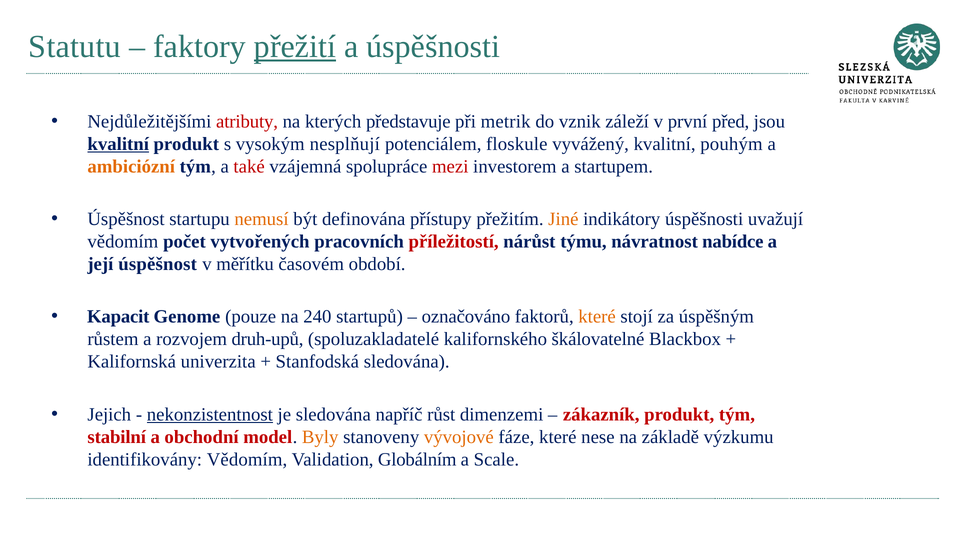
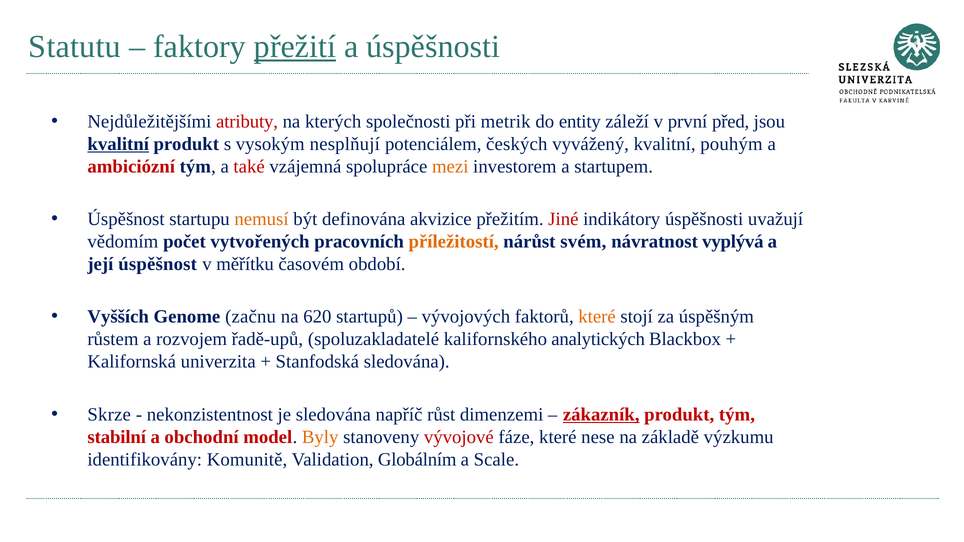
představuje: představuje -> společnosti
vznik: vznik -> entity
floskule: floskule -> českých
ambiciózní colour: orange -> red
mezi colour: red -> orange
přístupy: přístupy -> akvizice
Jiné colour: orange -> red
příležitostí colour: red -> orange
týmu: týmu -> svém
nabídce: nabídce -> vyplývá
Kapacit: Kapacit -> Vyšších
pouze: pouze -> začnu
240: 240 -> 620
označováno: označováno -> vývojových
druh-upů: druh-upů -> řadě-upů
škálovatelné: škálovatelné -> analytických
Jejich: Jejich -> Skrze
nekonzistentnost underline: present -> none
zákazník underline: none -> present
vývojové colour: orange -> red
identifikovány Vědomím: Vědomím -> Komunitě
